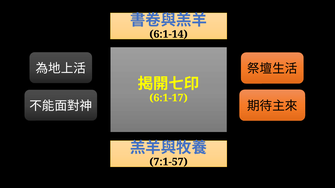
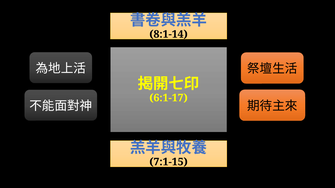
6:1-14: 6:1-14 -> 8:1-14
7:1-57: 7:1-57 -> 7:1-15
